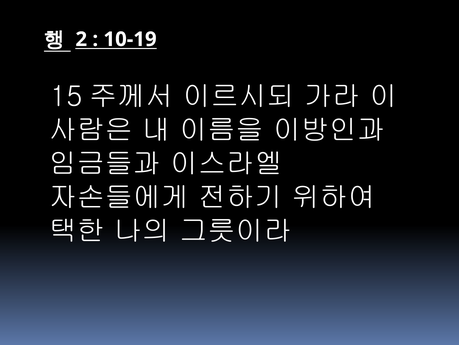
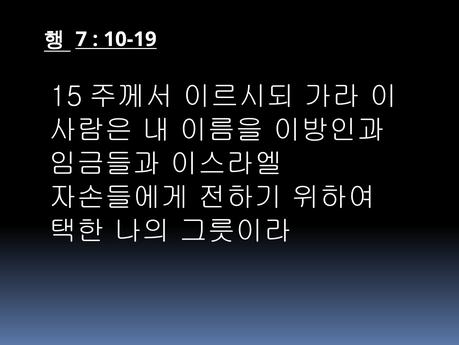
2: 2 -> 7
